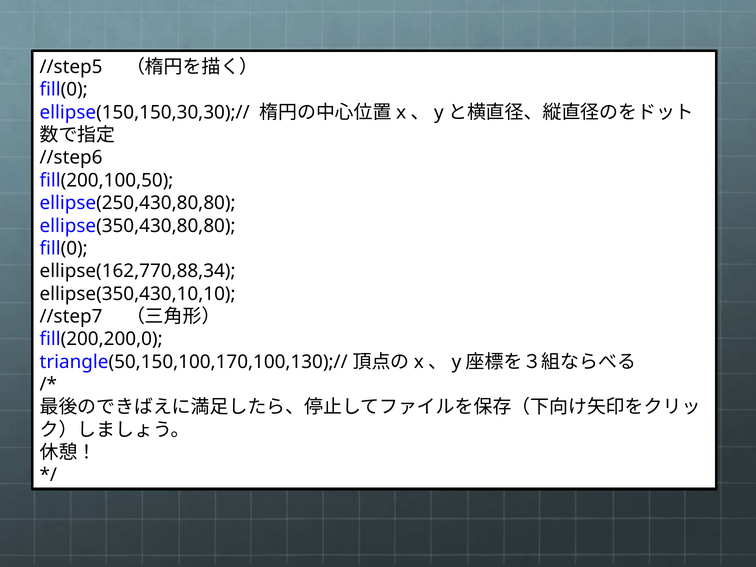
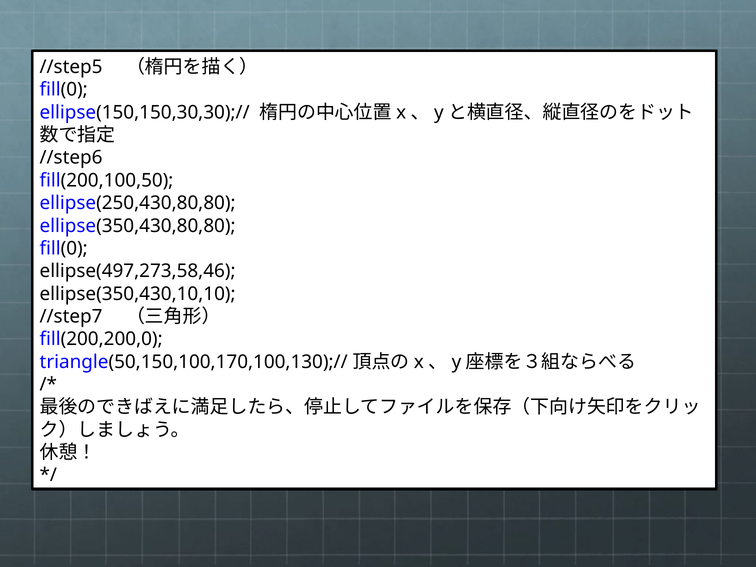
ellipse(162,770,88,34: ellipse(162,770,88,34 -> ellipse(497,273,58,46
